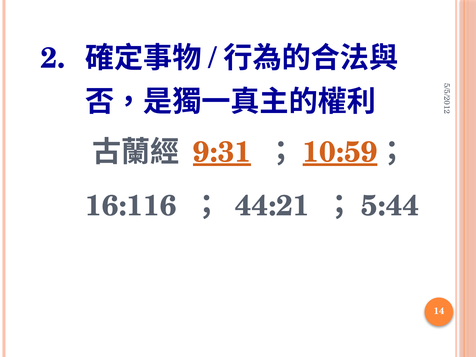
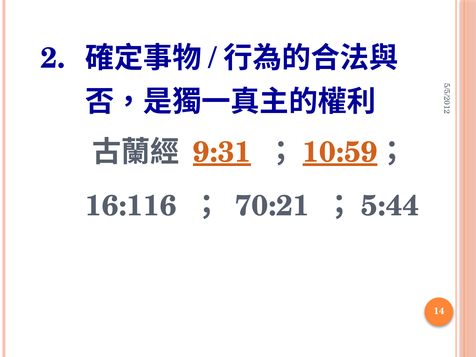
44:21: 44:21 -> 70:21
